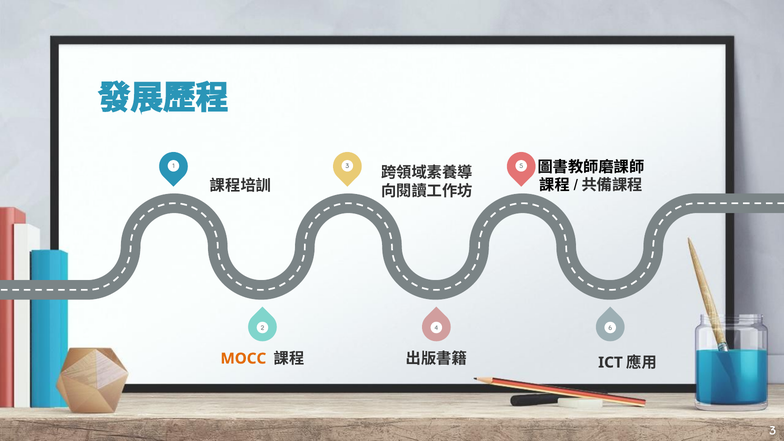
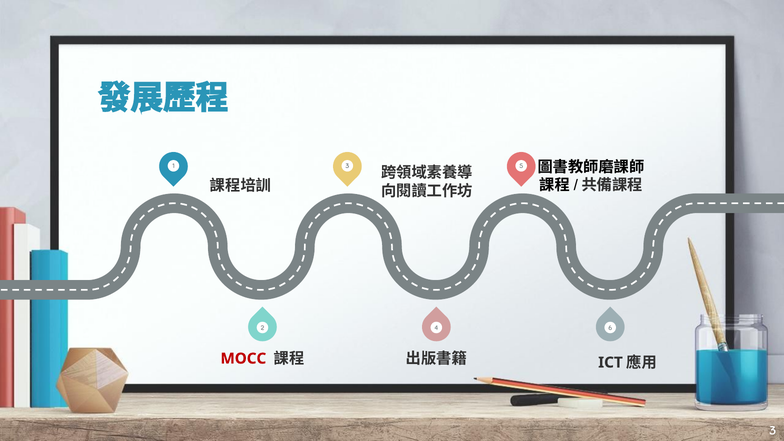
MOCC colour: orange -> red
